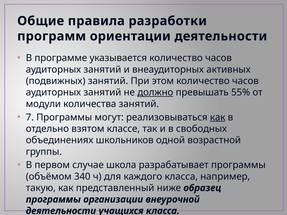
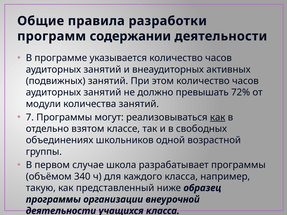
ориентации: ориентации -> содержании
должно underline: present -> none
55%: 55% -> 72%
